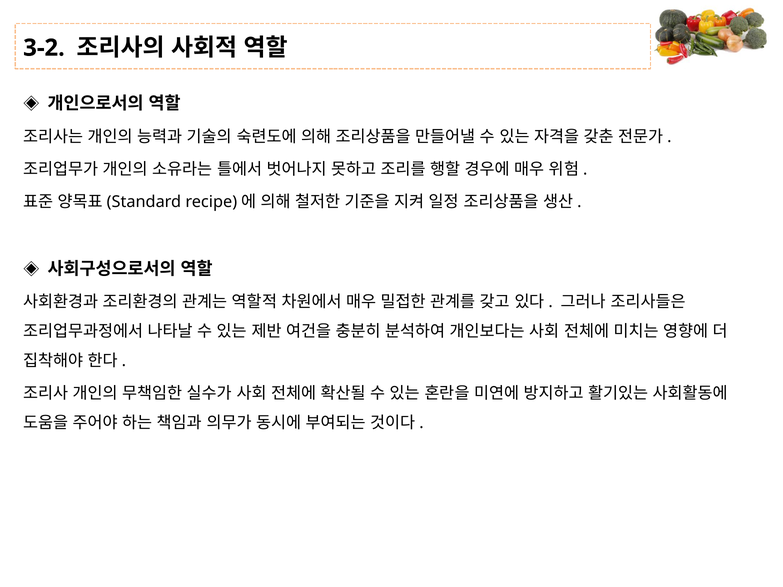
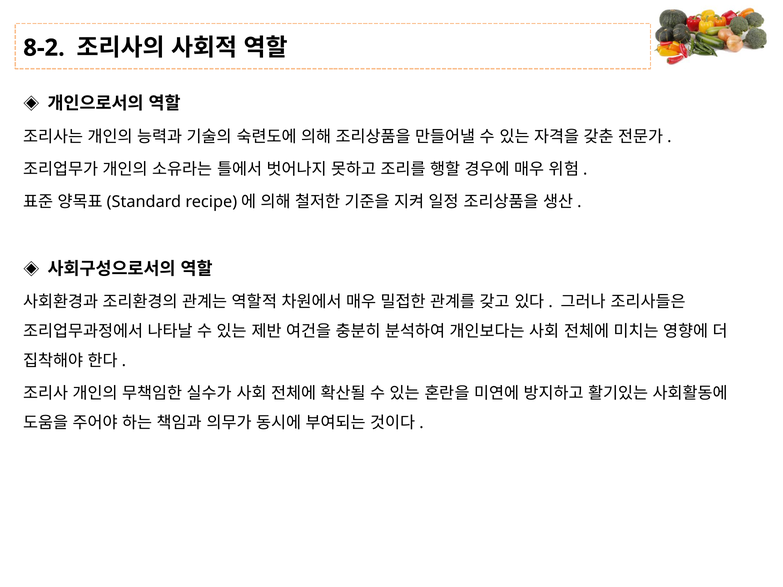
3-2: 3-2 -> 8-2
